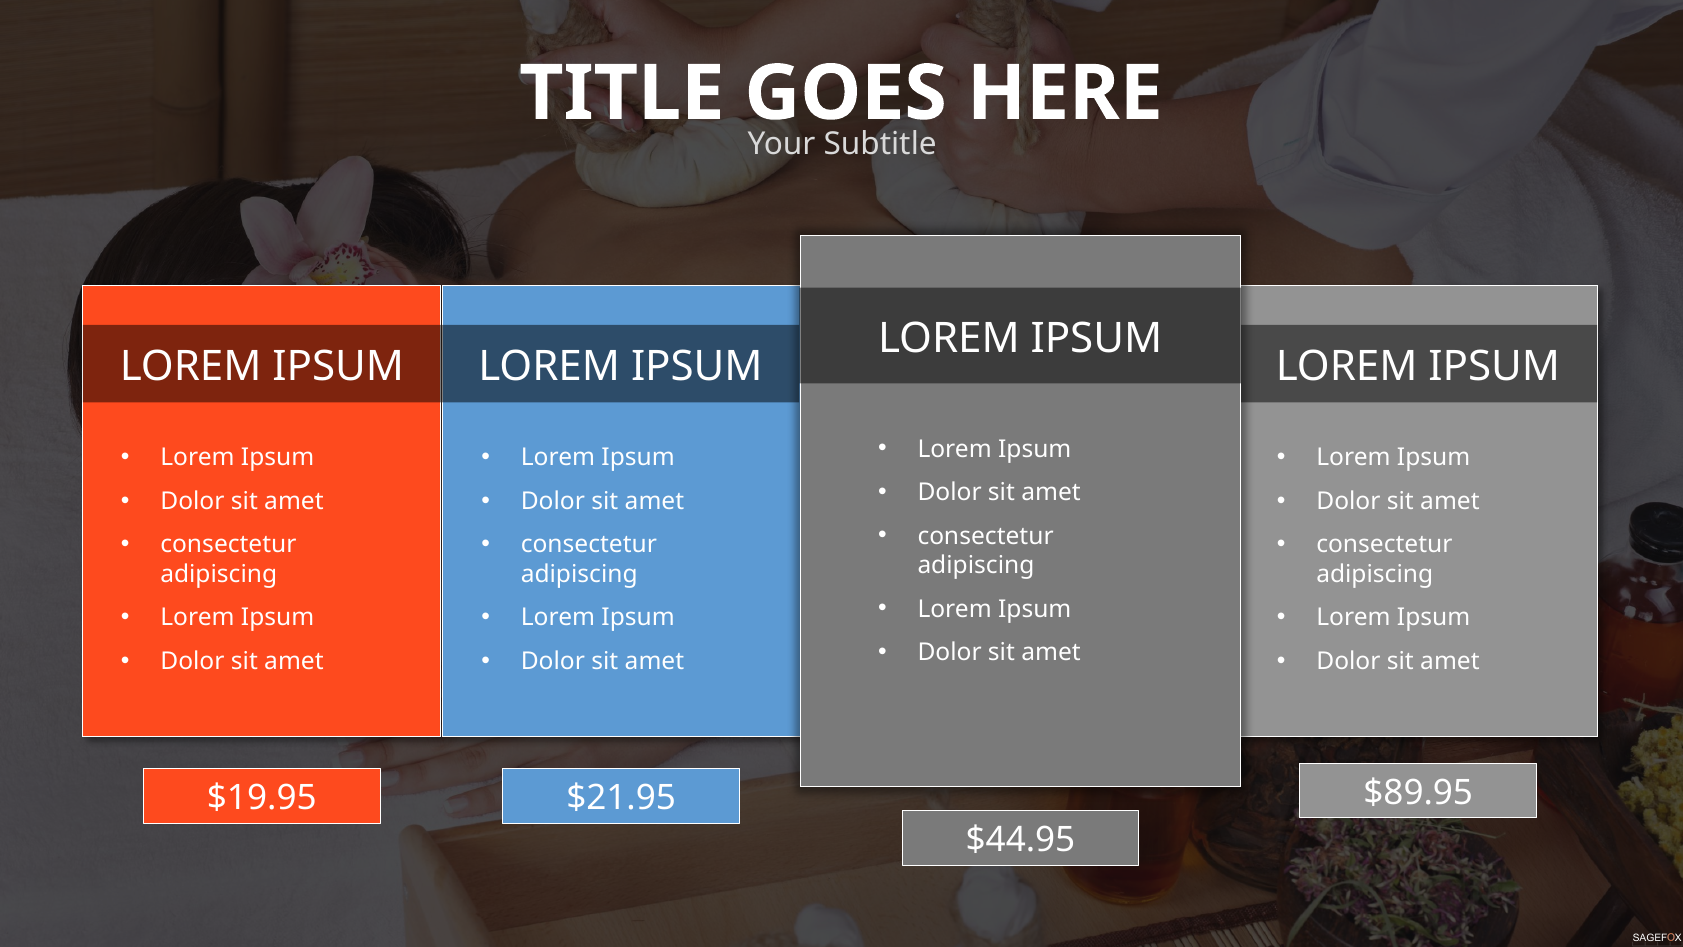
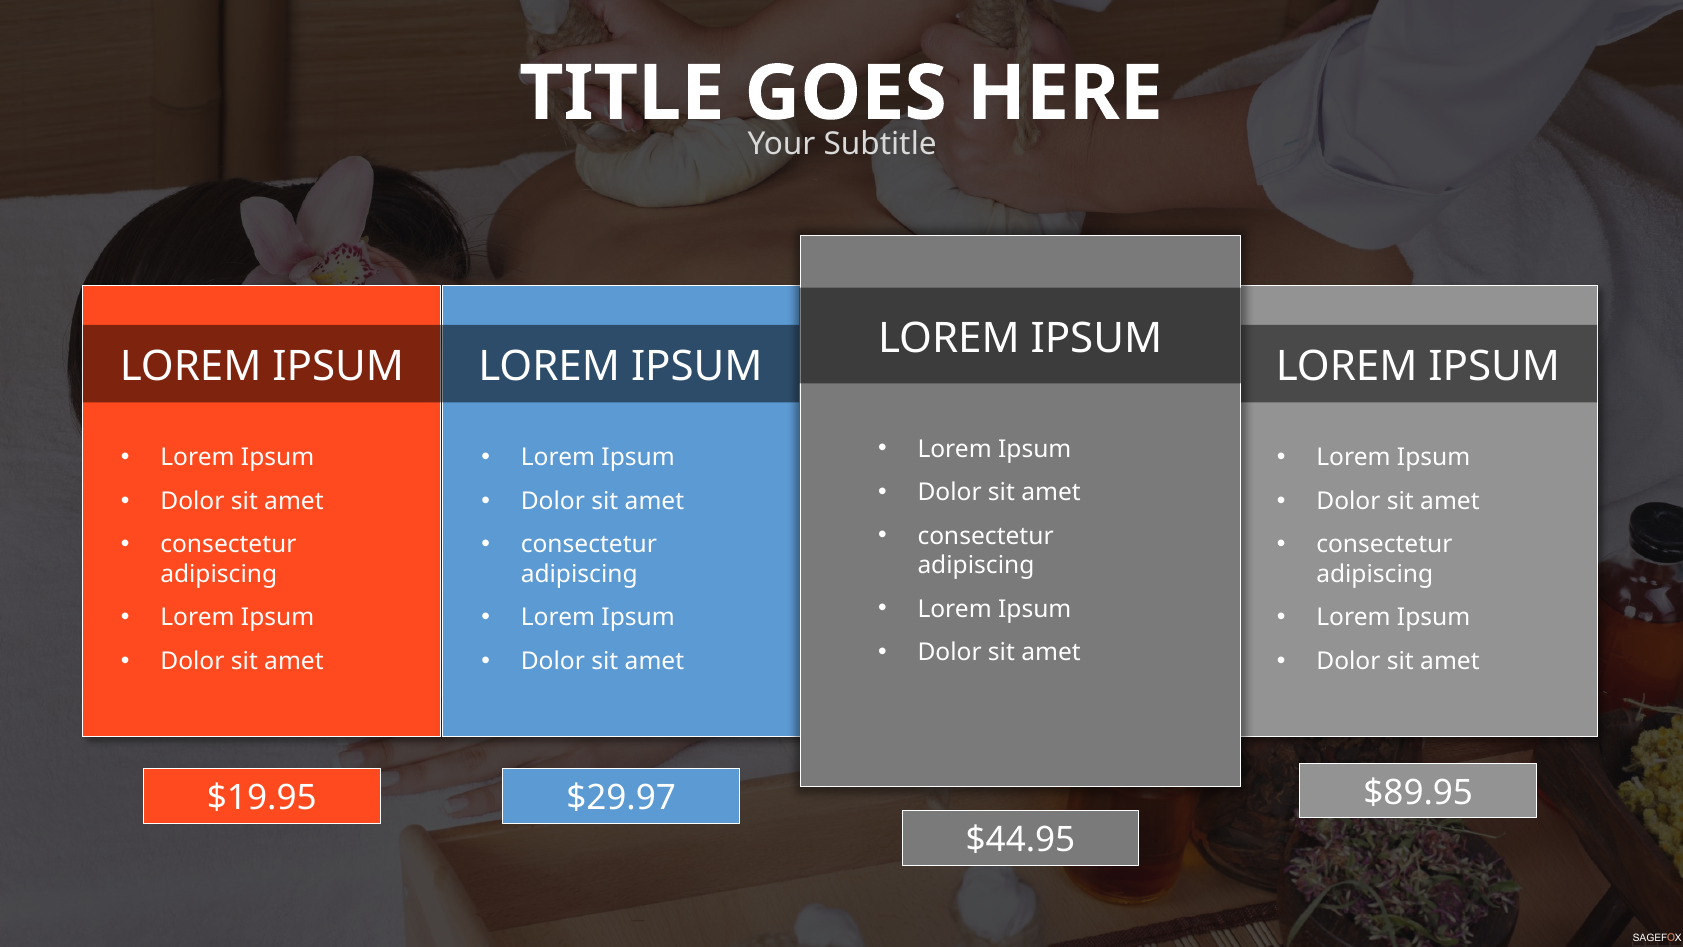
$21.95: $21.95 -> $29.97
